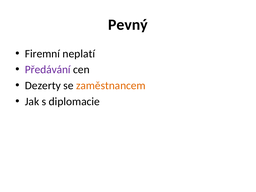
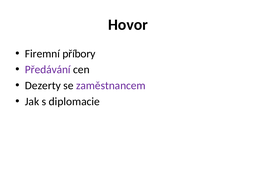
Pevný: Pevný -> Hovor
neplatí: neplatí -> příbory
zaměstnancem colour: orange -> purple
